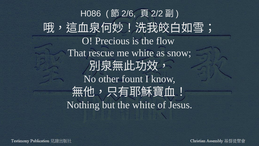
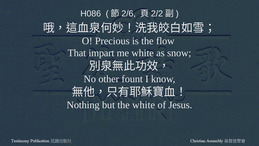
rescue: rescue -> impart
